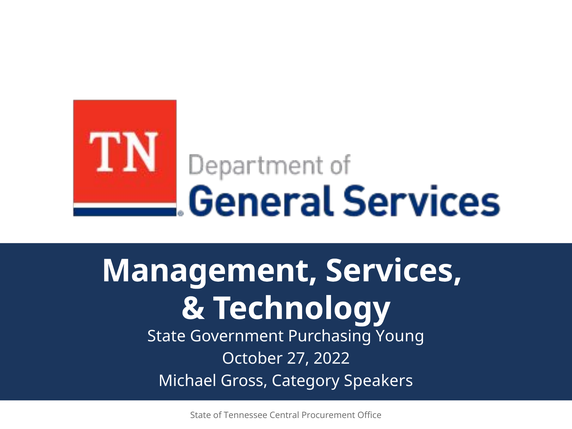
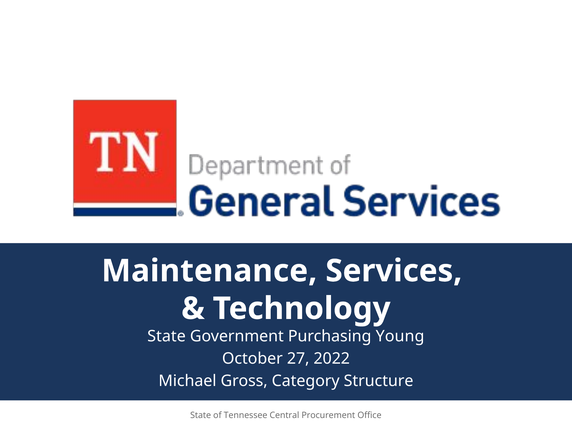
Management: Management -> Maintenance
Speakers: Speakers -> Structure
